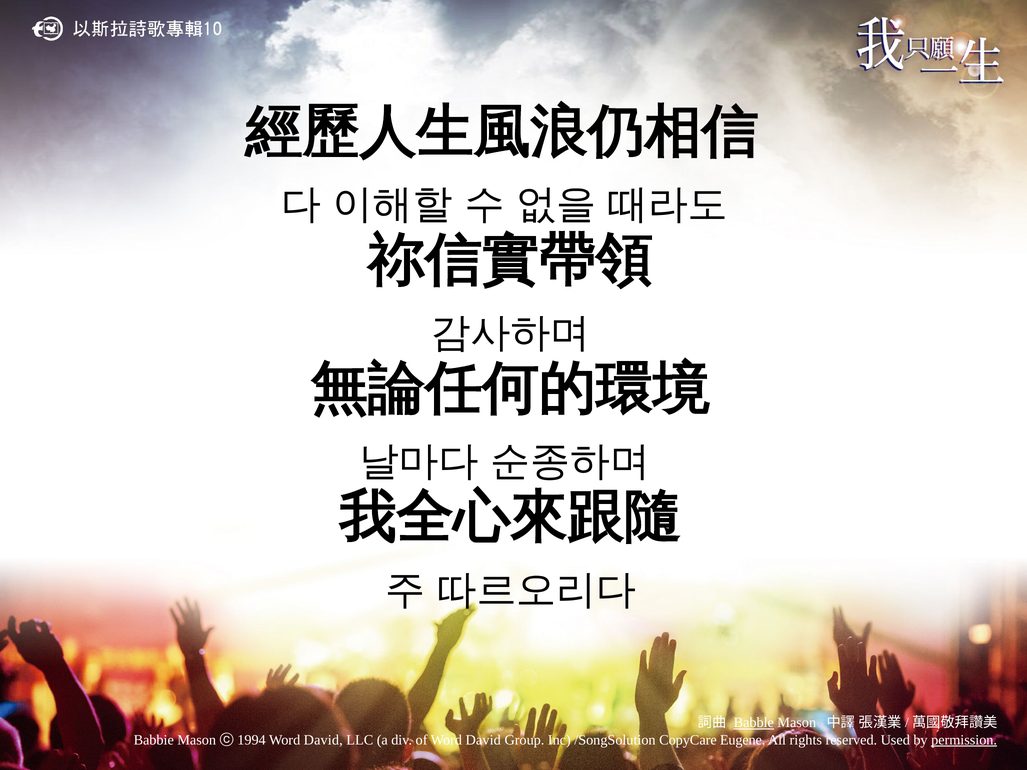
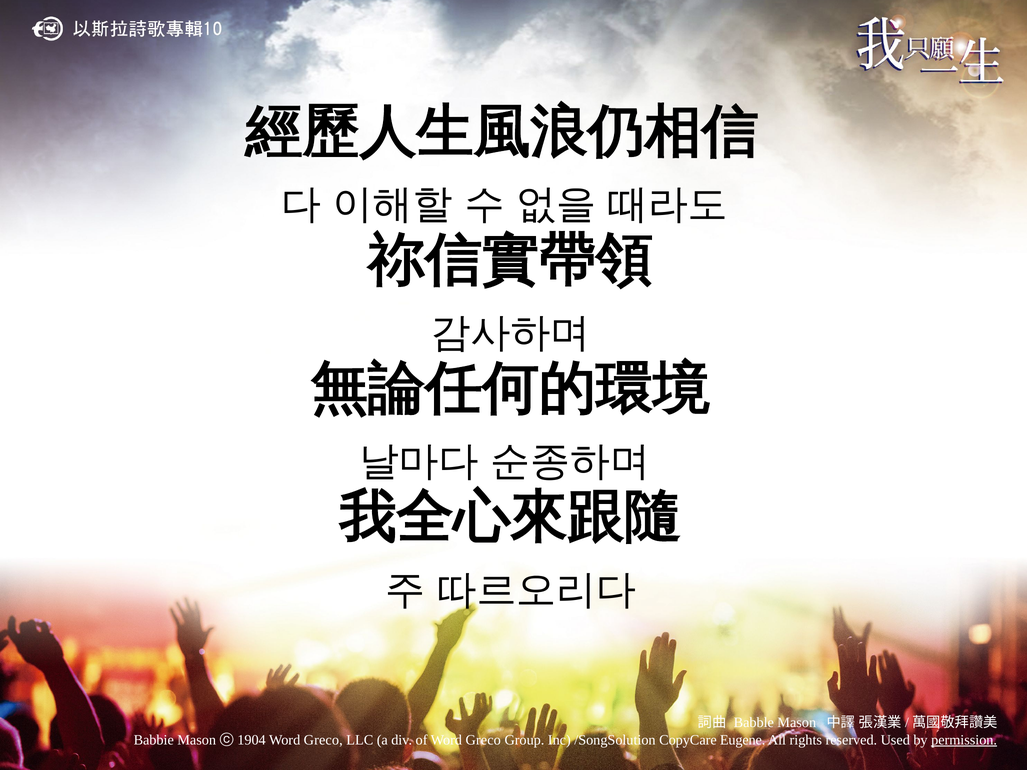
Babble underline: present -> none
1994: 1994 -> 1904
David at (323, 740): David -> Greco
of Word David: David -> Greco
